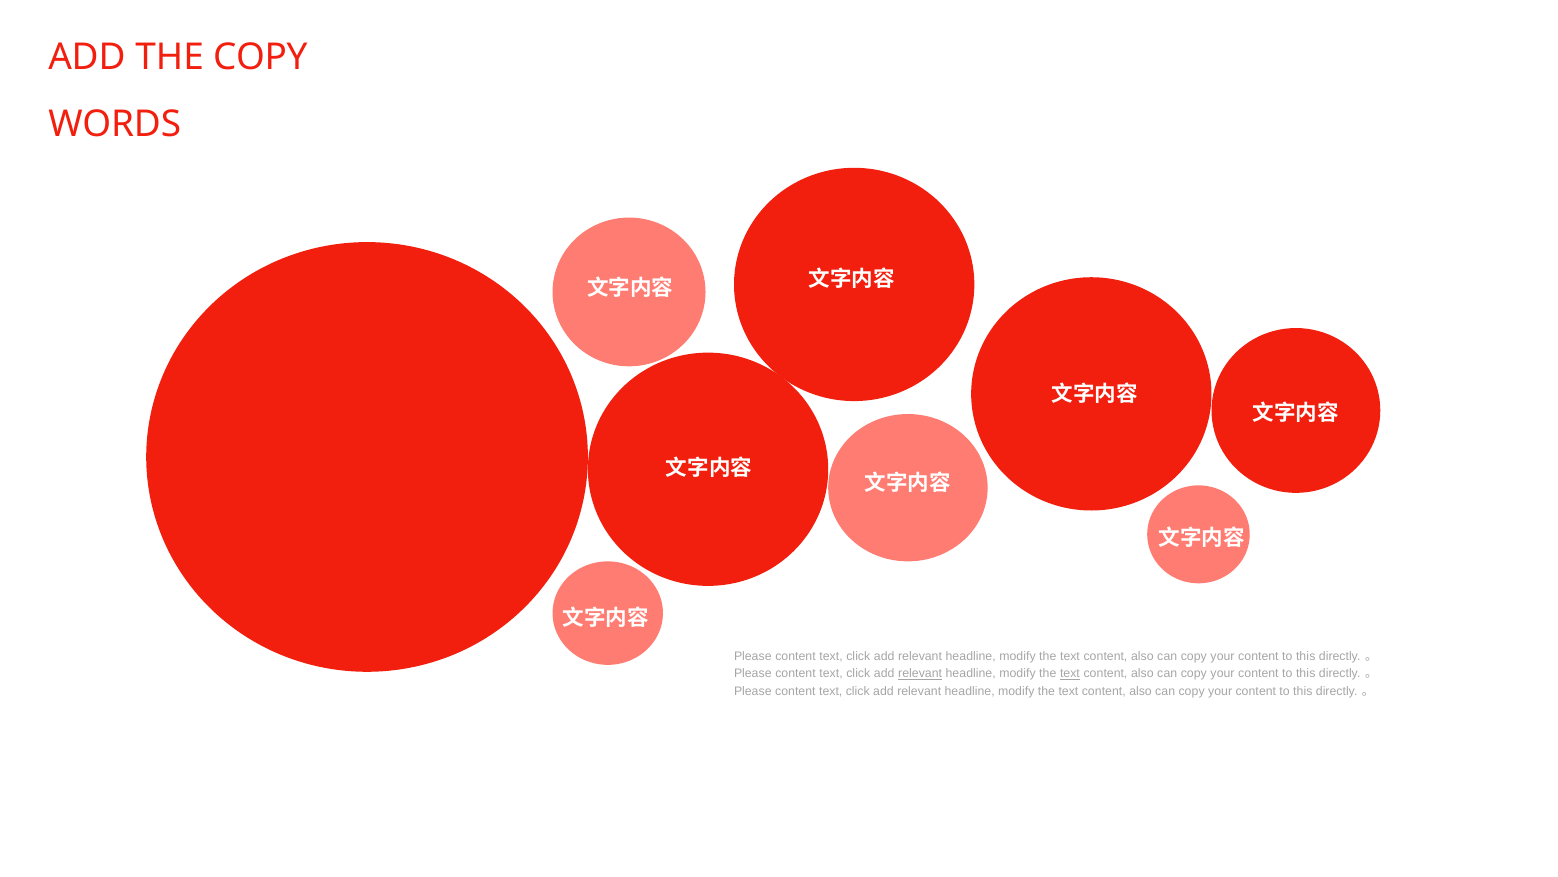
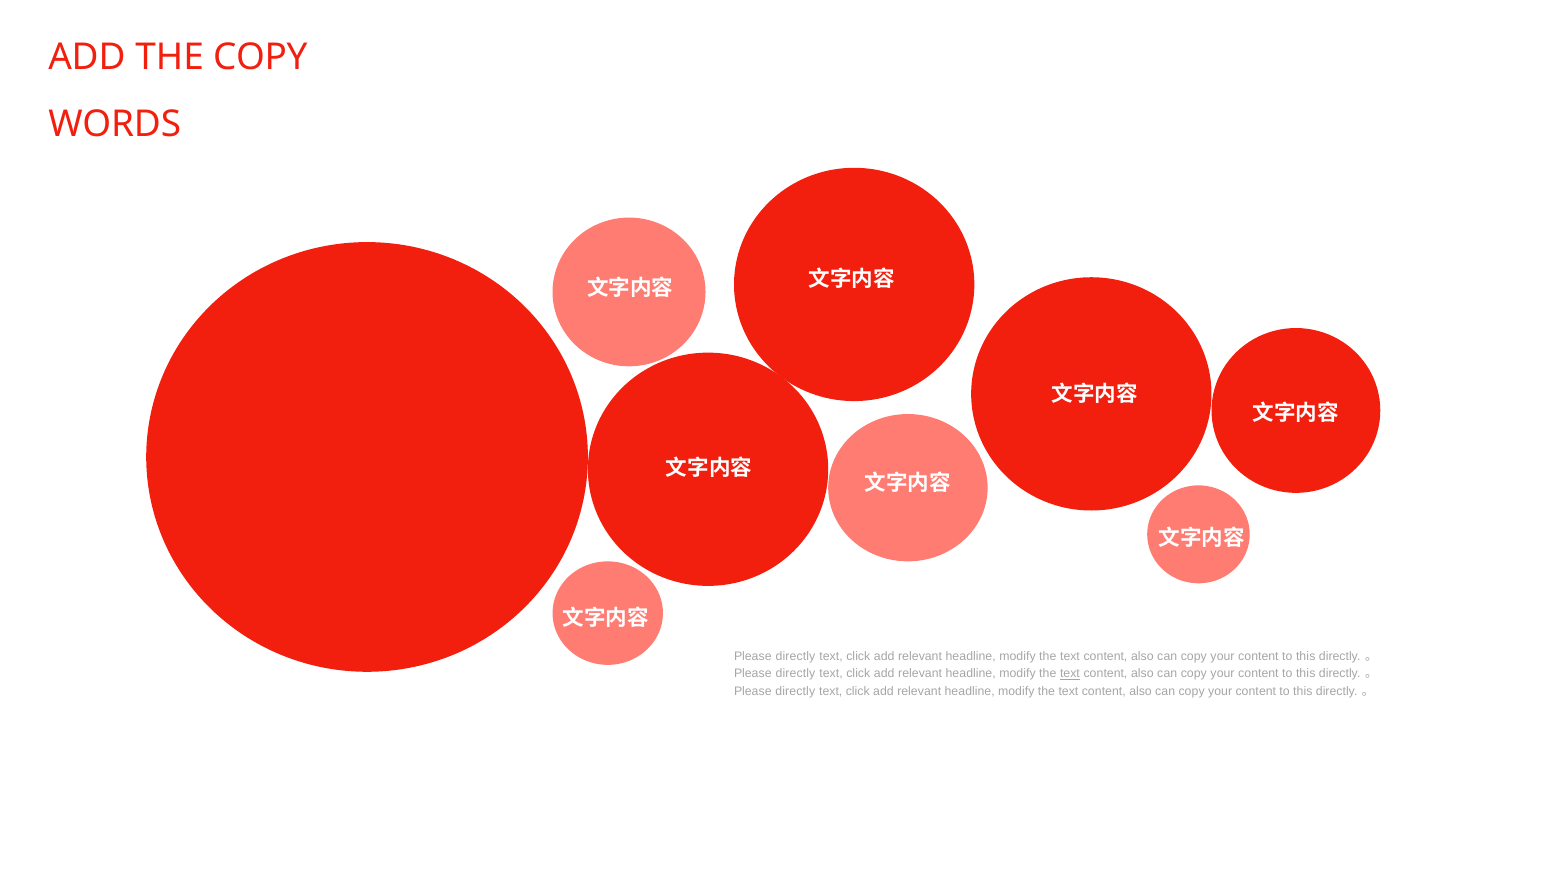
content at (796, 656): content -> directly
content at (796, 673): content -> directly
relevant at (920, 673) underline: present -> none
content at (795, 691): content -> directly
